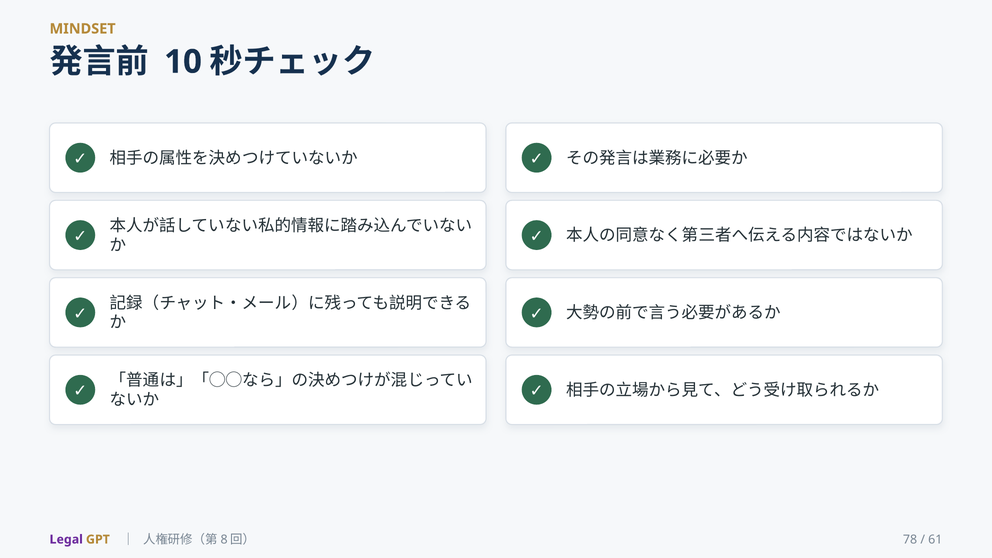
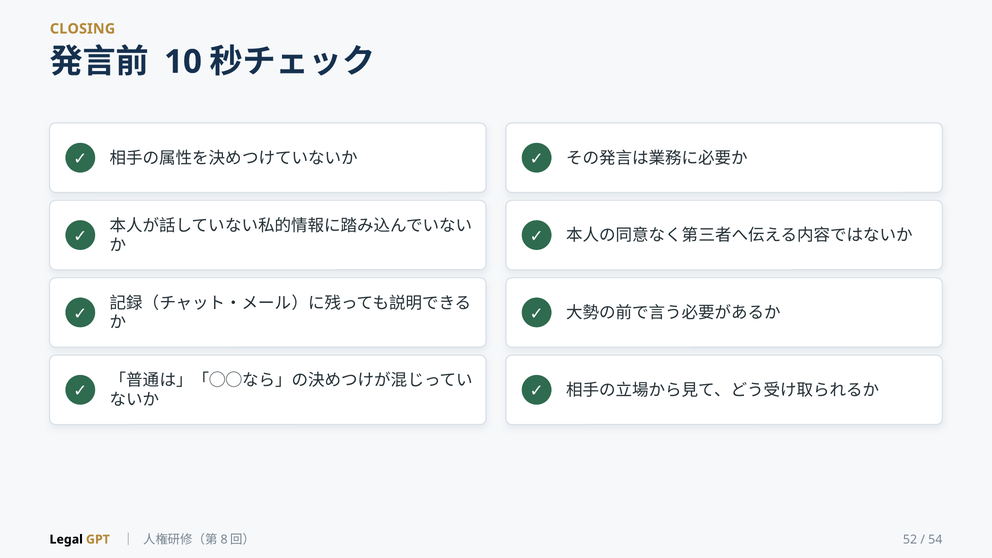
MINDSET: MINDSET -> CLOSING
Legal colour: purple -> black
78: 78 -> 52
61: 61 -> 54
